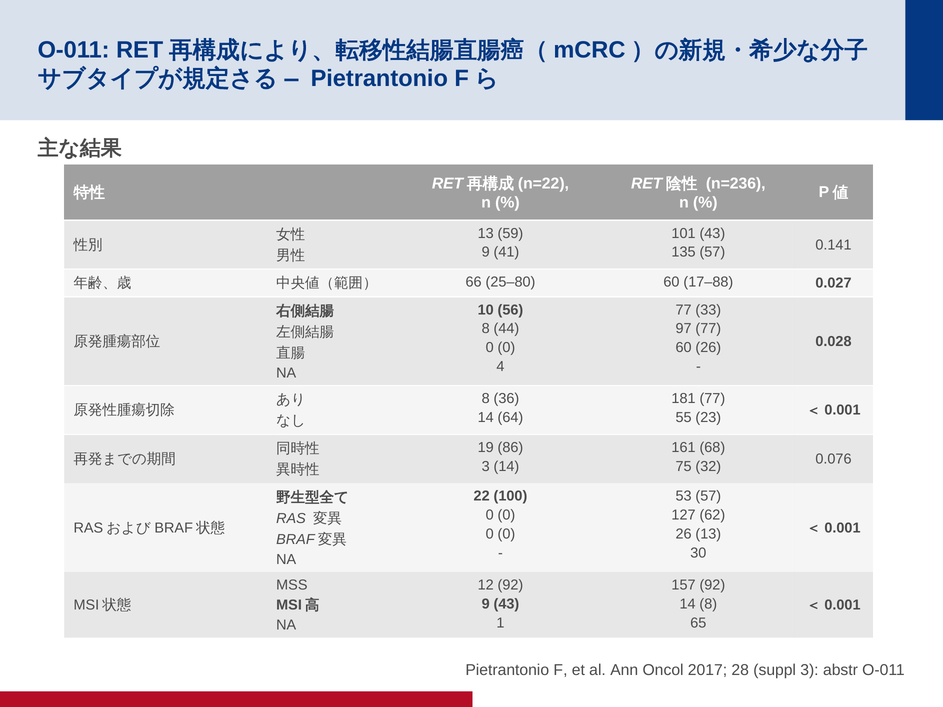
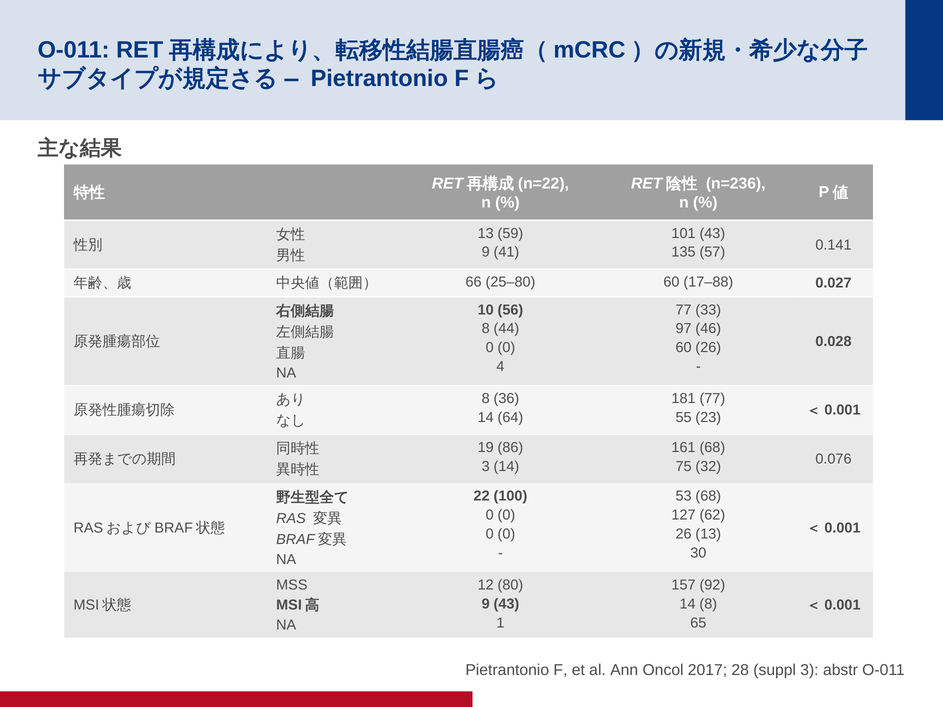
97 77: 77 -> 46
53 57: 57 -> 68
12 92: 92 -> 80
